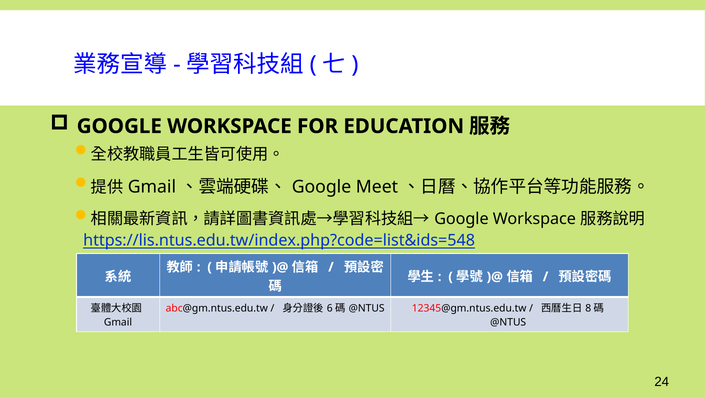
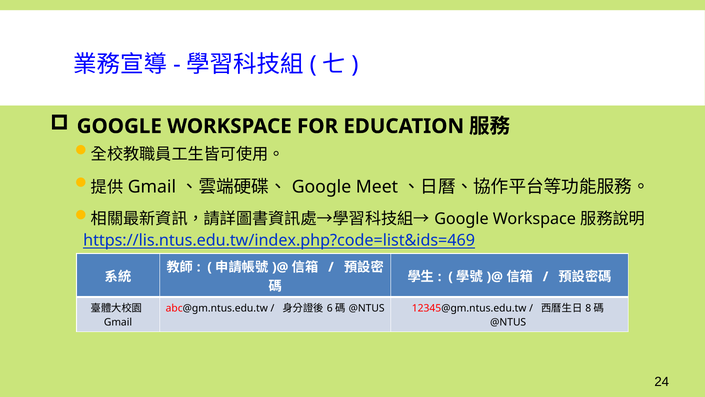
https://lis.ntus.edu.tw/index.php?code=list&ids=548: https://lis.ntus.edu.tw/index.php?code=list&ids=548 -> https://lis.ntus.edu.tw/index.php?code=list&ids=469
